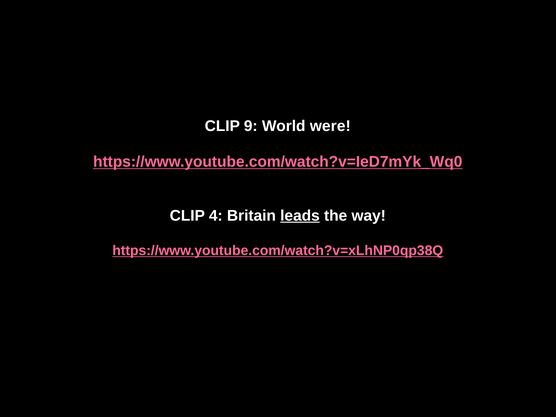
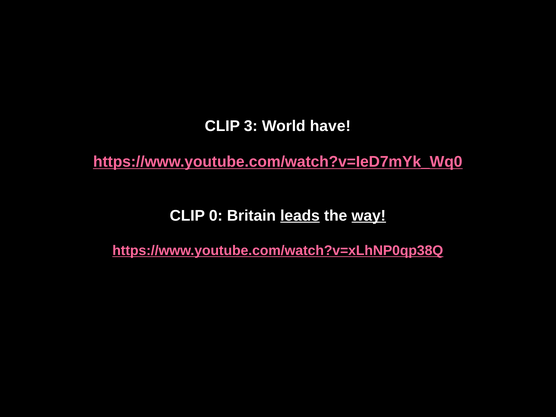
9: 9 -> 3
were: were -> have
4: 4 -> 0
way underline: none -> present
